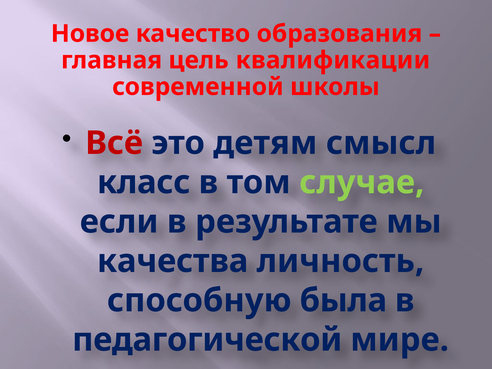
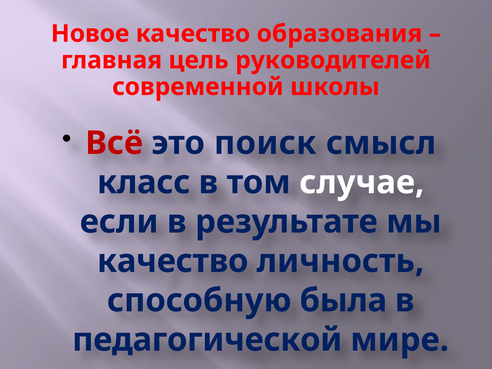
квалификации: квалификации -> руководителей
детям: детям -> поиск
случае colour: light green -> white
качества at (173, 261): качества -> качество
